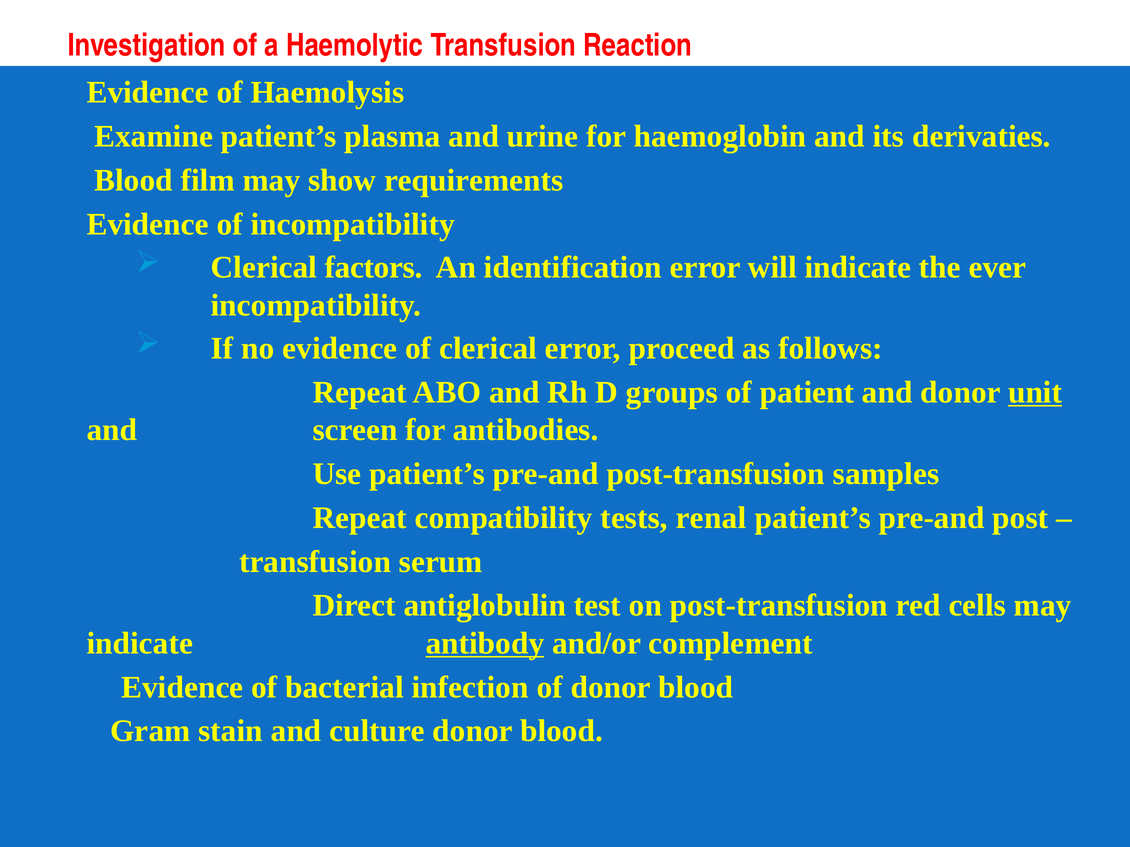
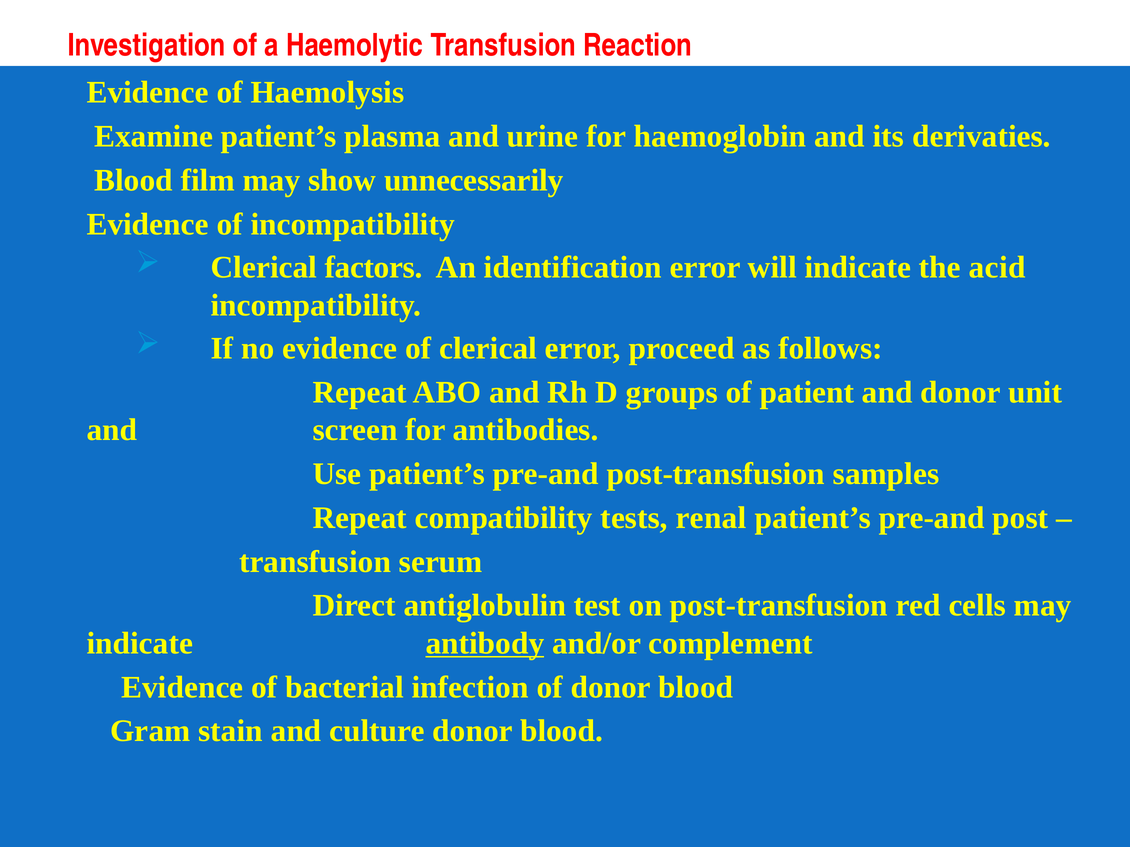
requirements: requirements -> unnecessarily
ever: ever -> acid
unit underline: present -> none
